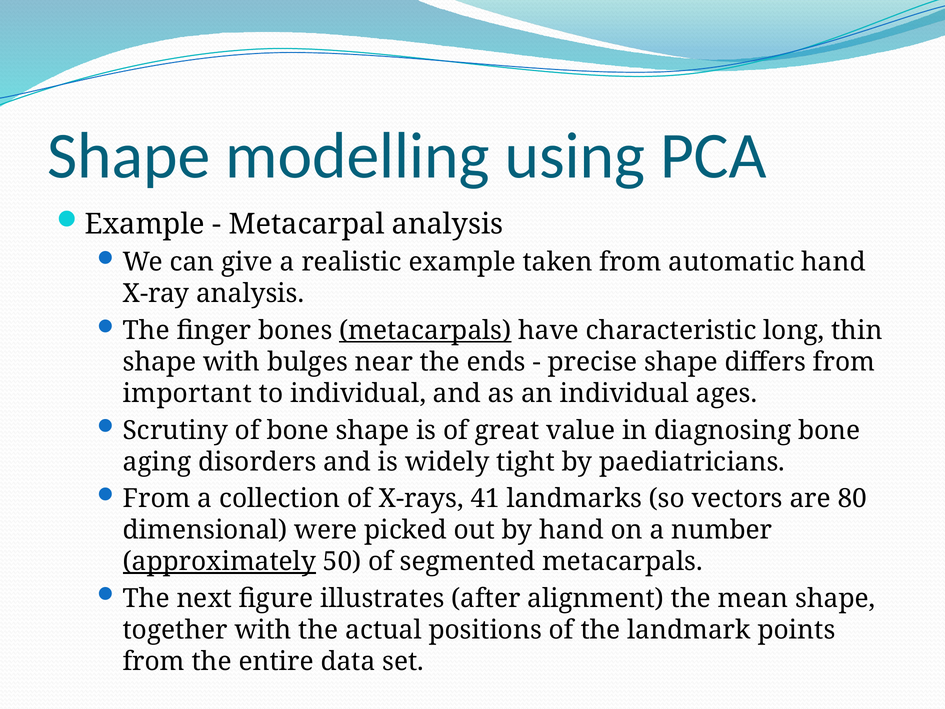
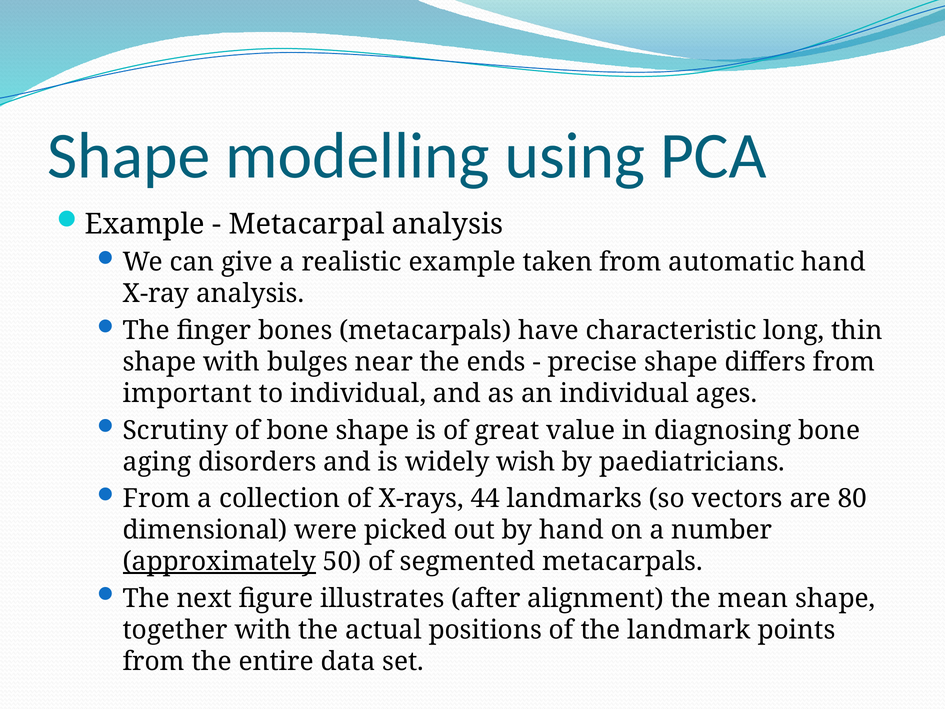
metacarpals at (425, 330) underline: present -> none
tight: tight -> wish
41: 41 -> 44
